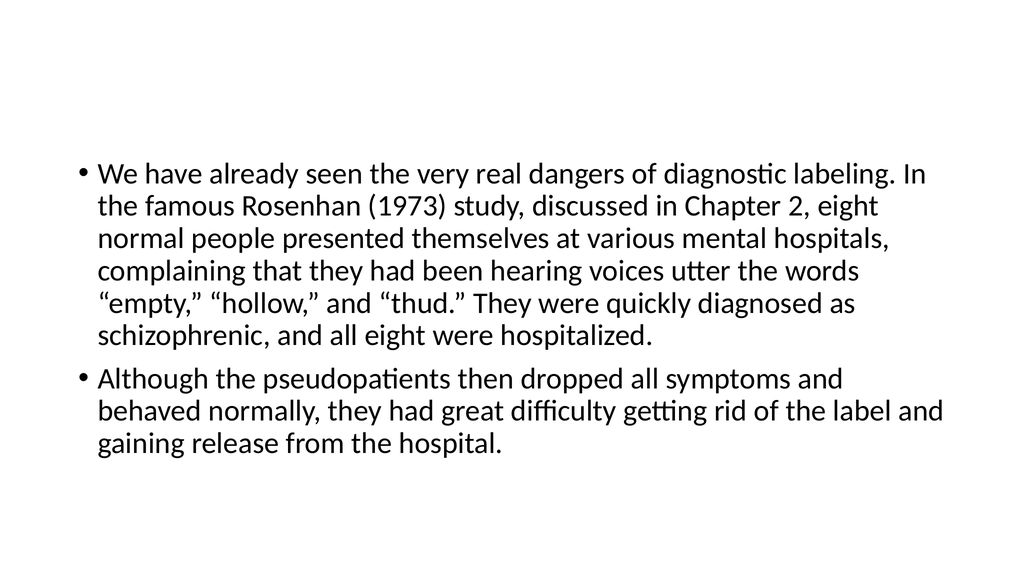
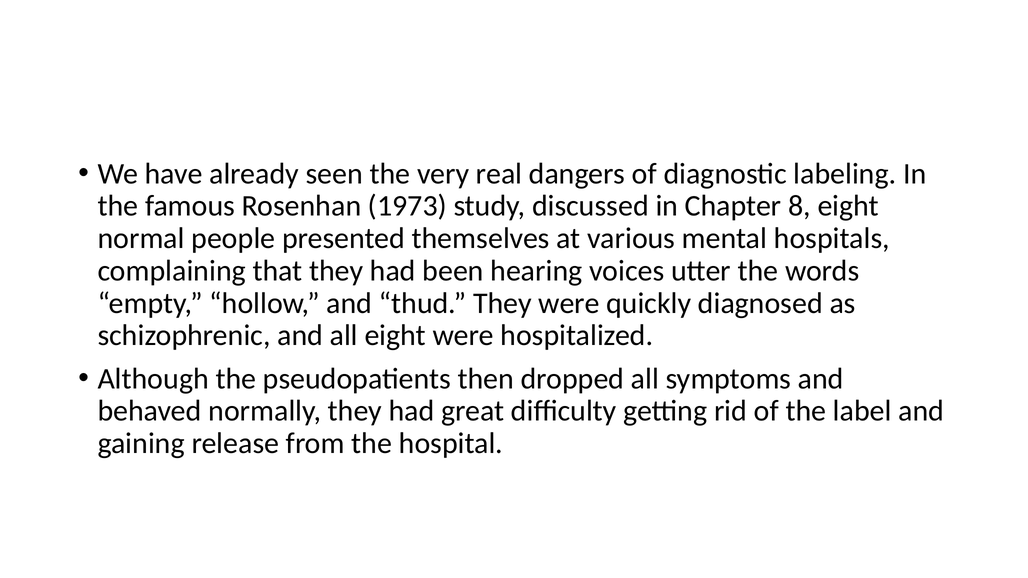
2: 2 -> 8
